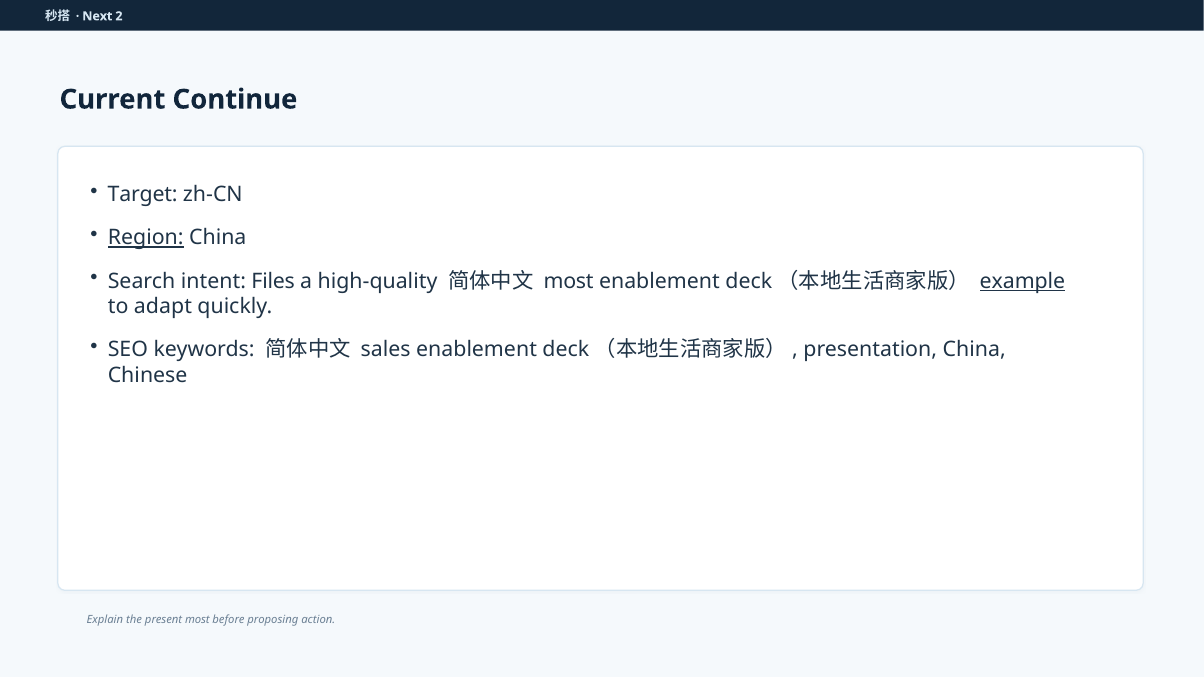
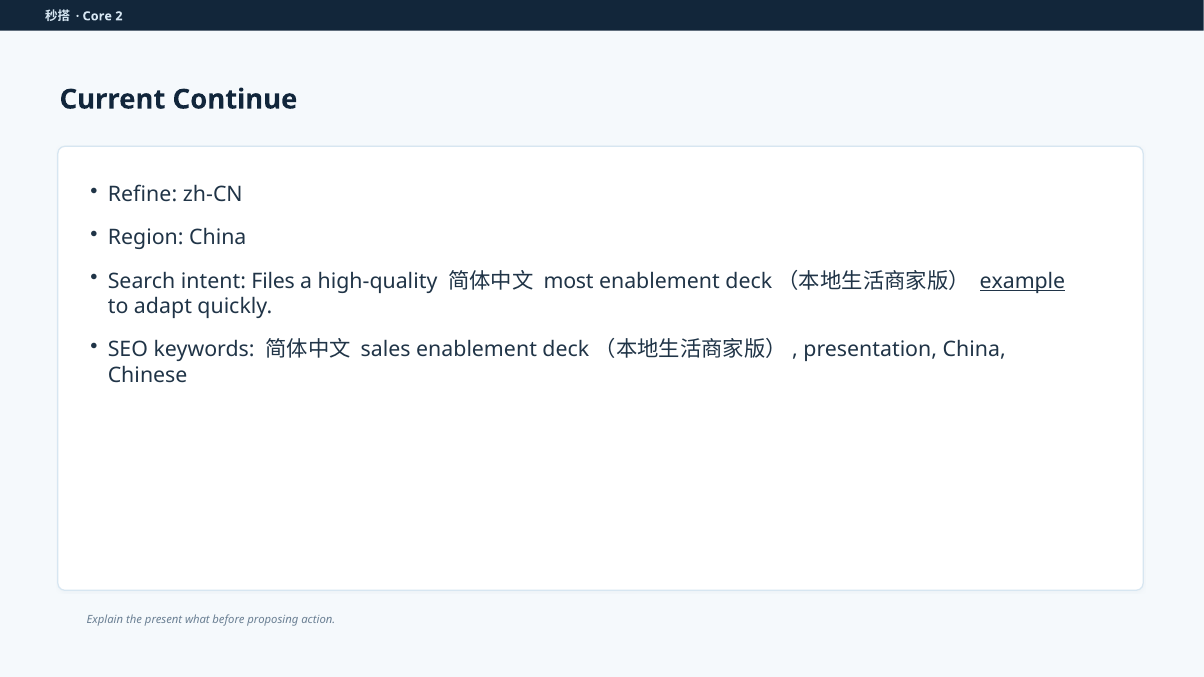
Next: Next -> Core
Target: Target -> Refine
Region underline: present -> none
present most: most -> what
